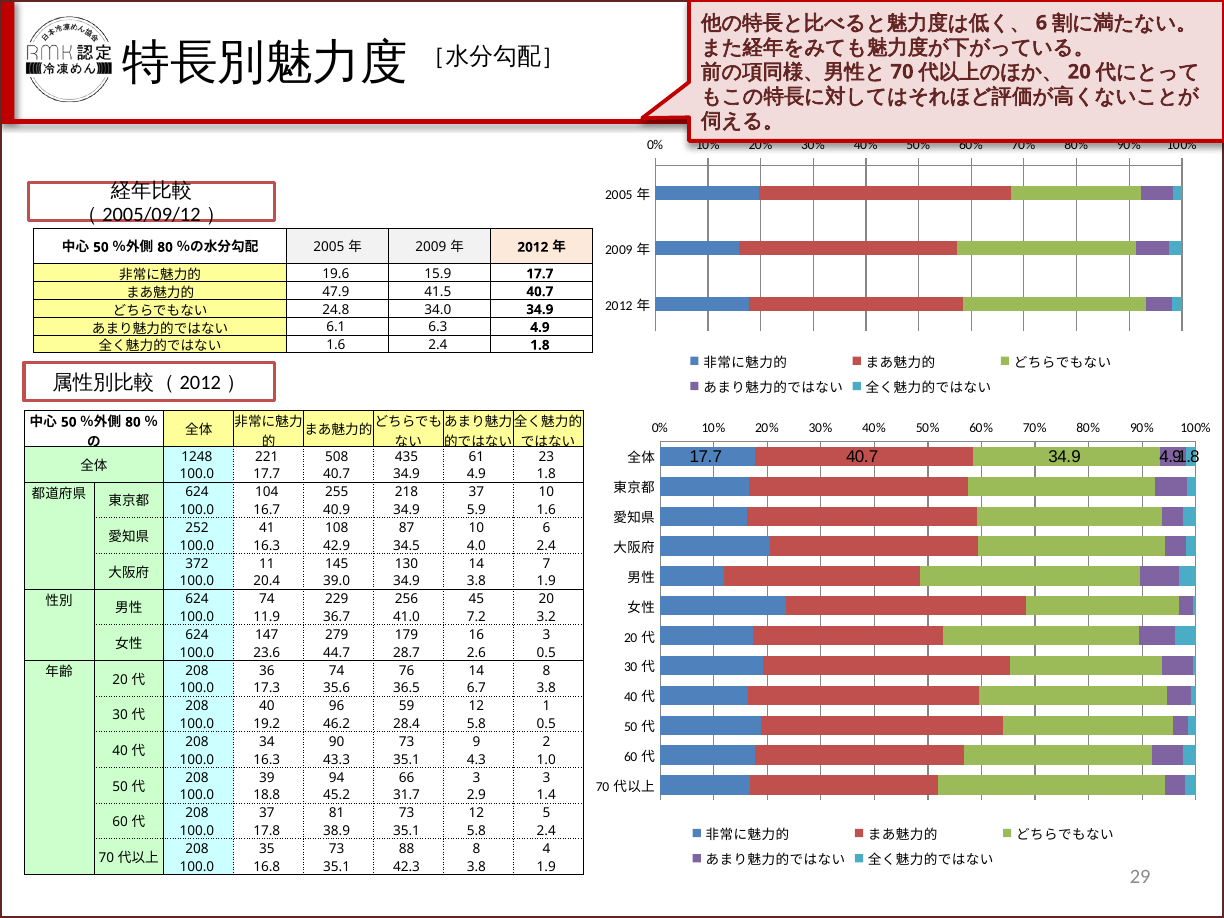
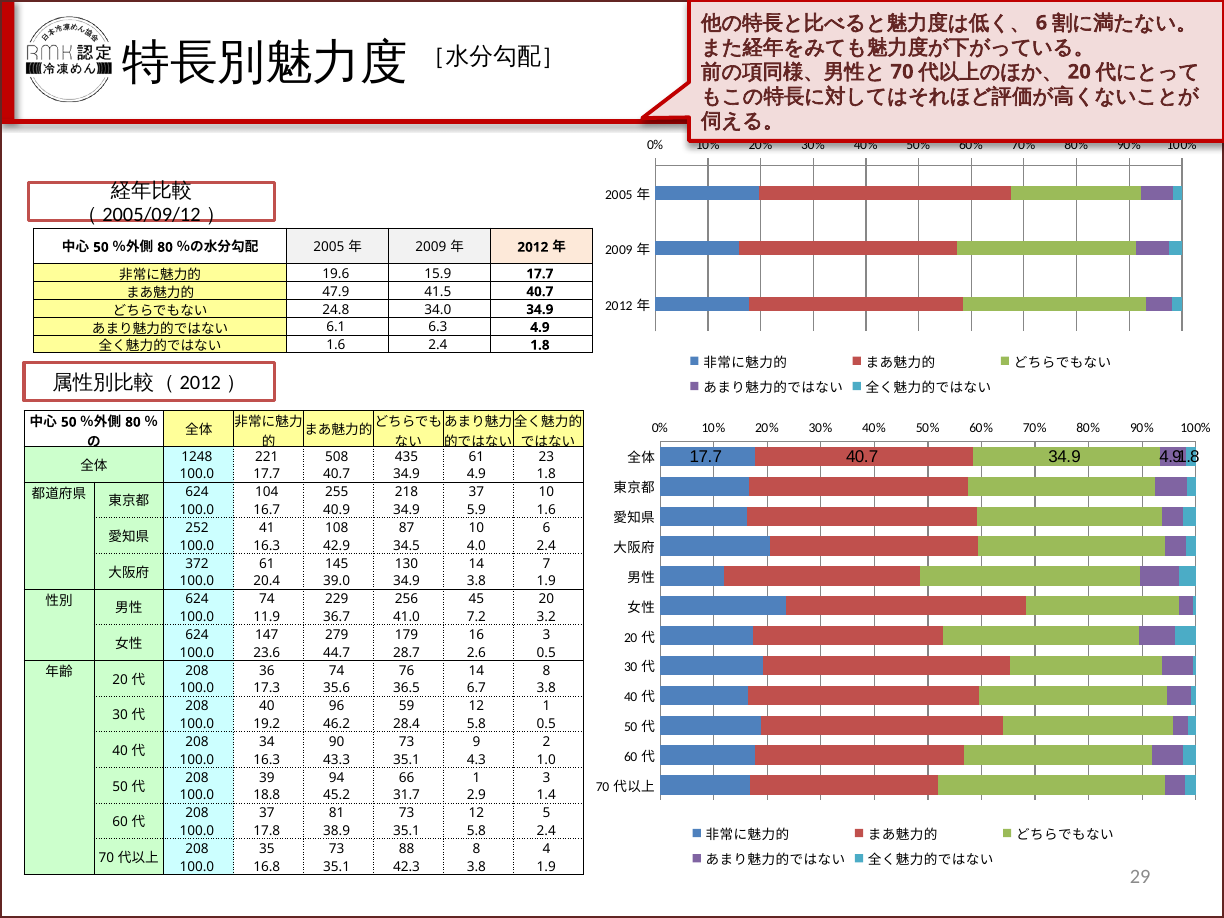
11 at (267, 564): 11 -> 61
66 3: 3 -> 1
